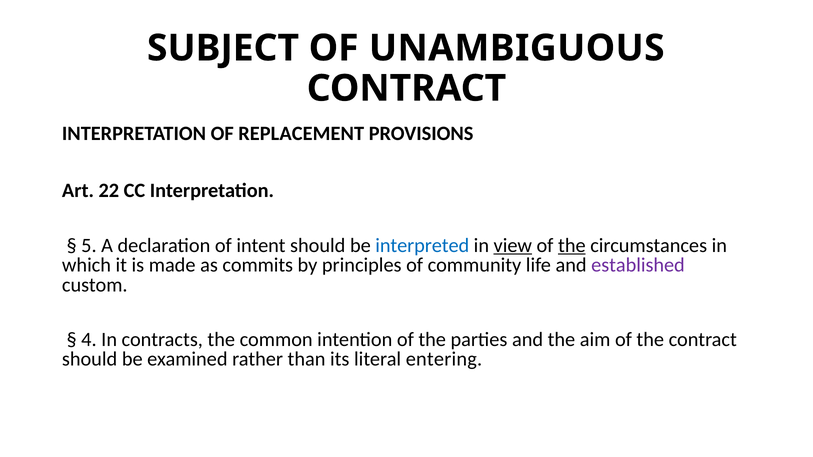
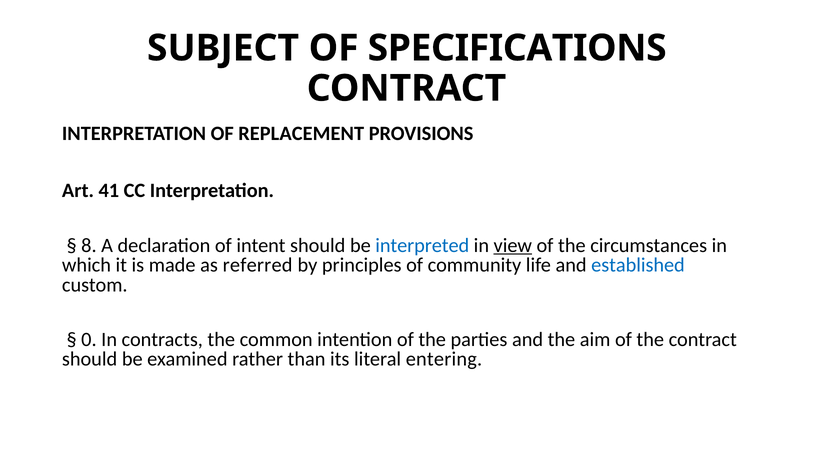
UNAMBIGUOUS: UNAMBIGUOUS -> SPECIFICATIONS
22: 22 -> 41
5: 5 -> 8
the at (572, 246) underline: present -> none
commits: commits -> referred
established colour: purple -> blue
4: 4 -> 0
